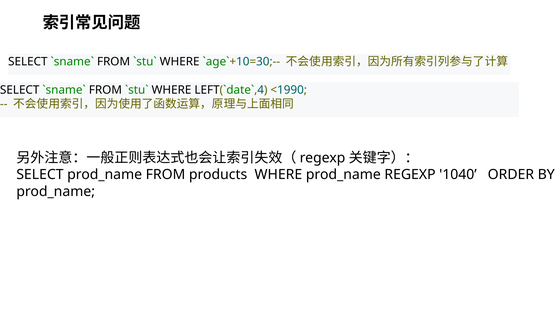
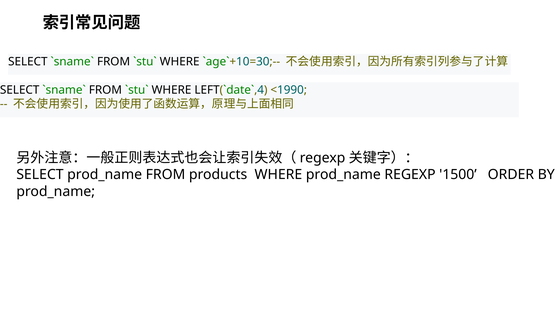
1040: 1040 -> 1500
